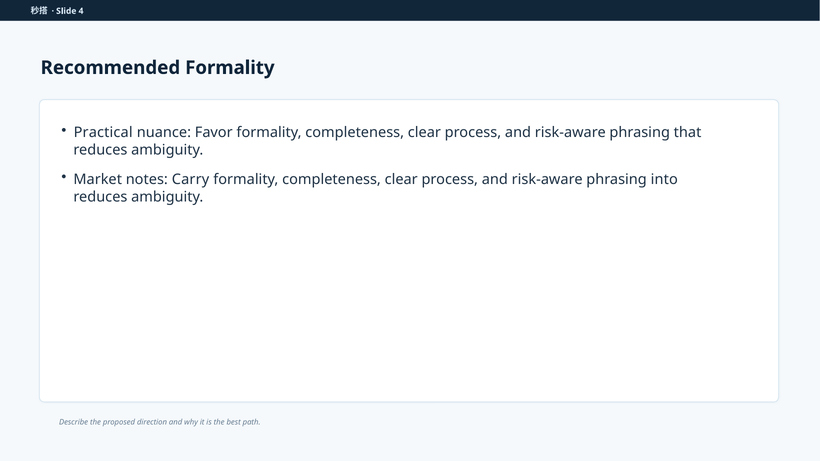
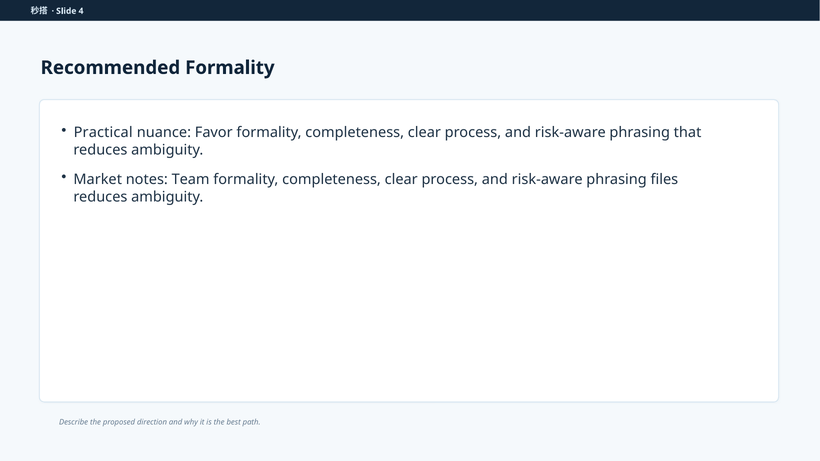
Carry: Carry -> Team
into: into -> files
